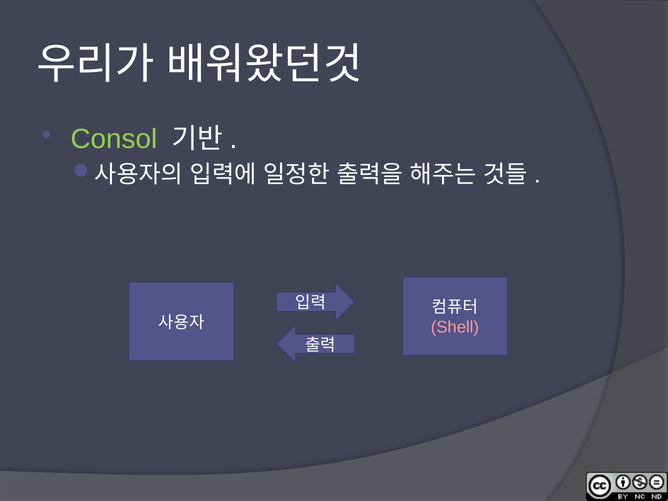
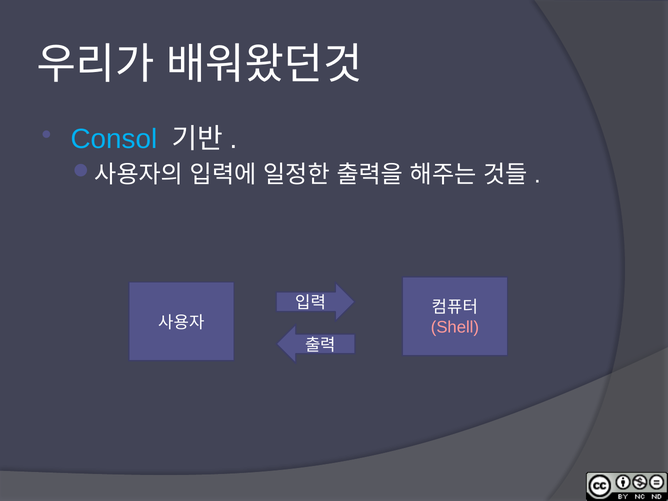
Consol colour: light green -> light blue
